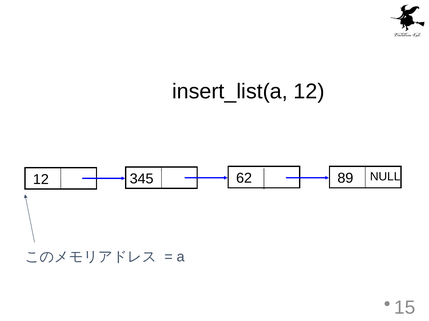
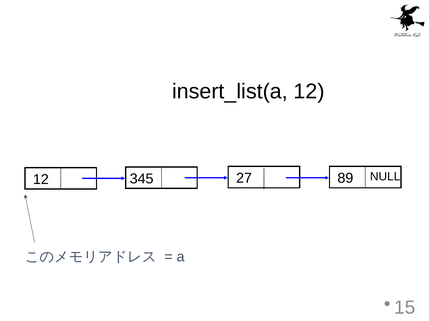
62: 62 -> 27
